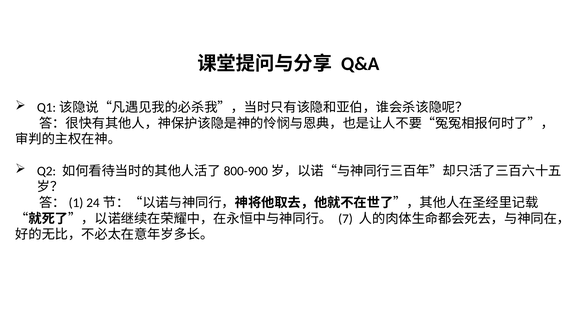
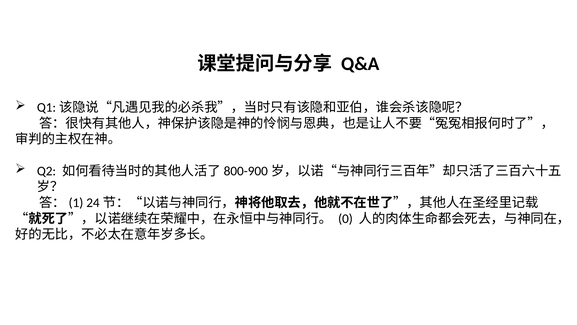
7: 7 -> 0
